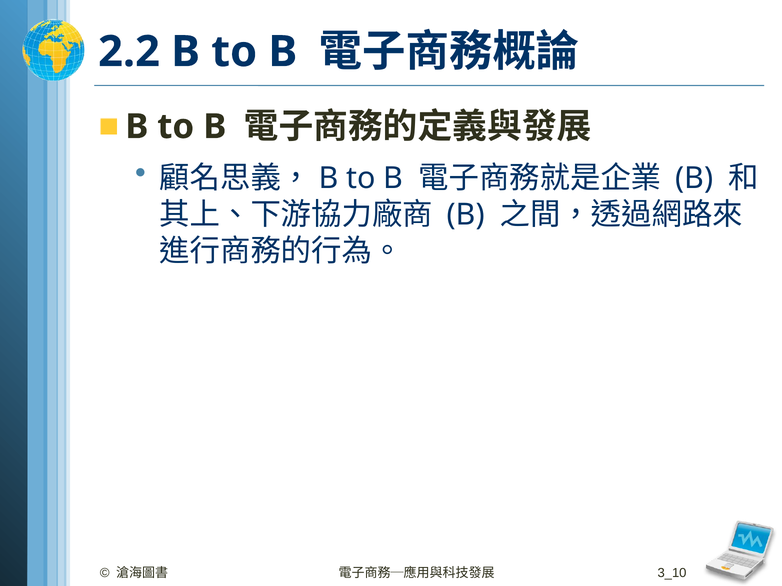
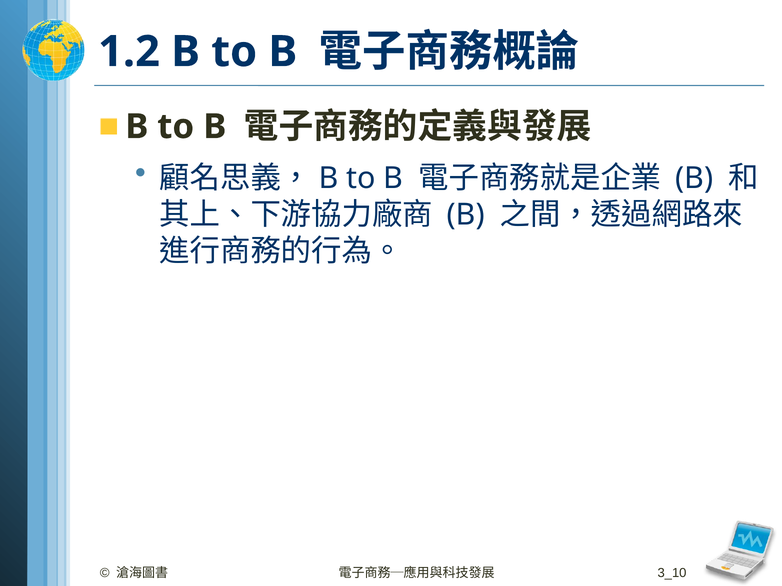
2.2: 2.2 -> 1.2
